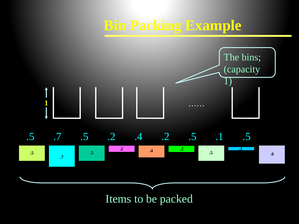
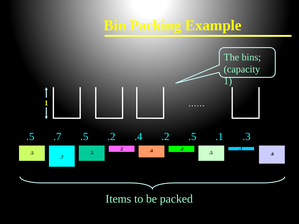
.5 .1 .5: .5 -> .3
